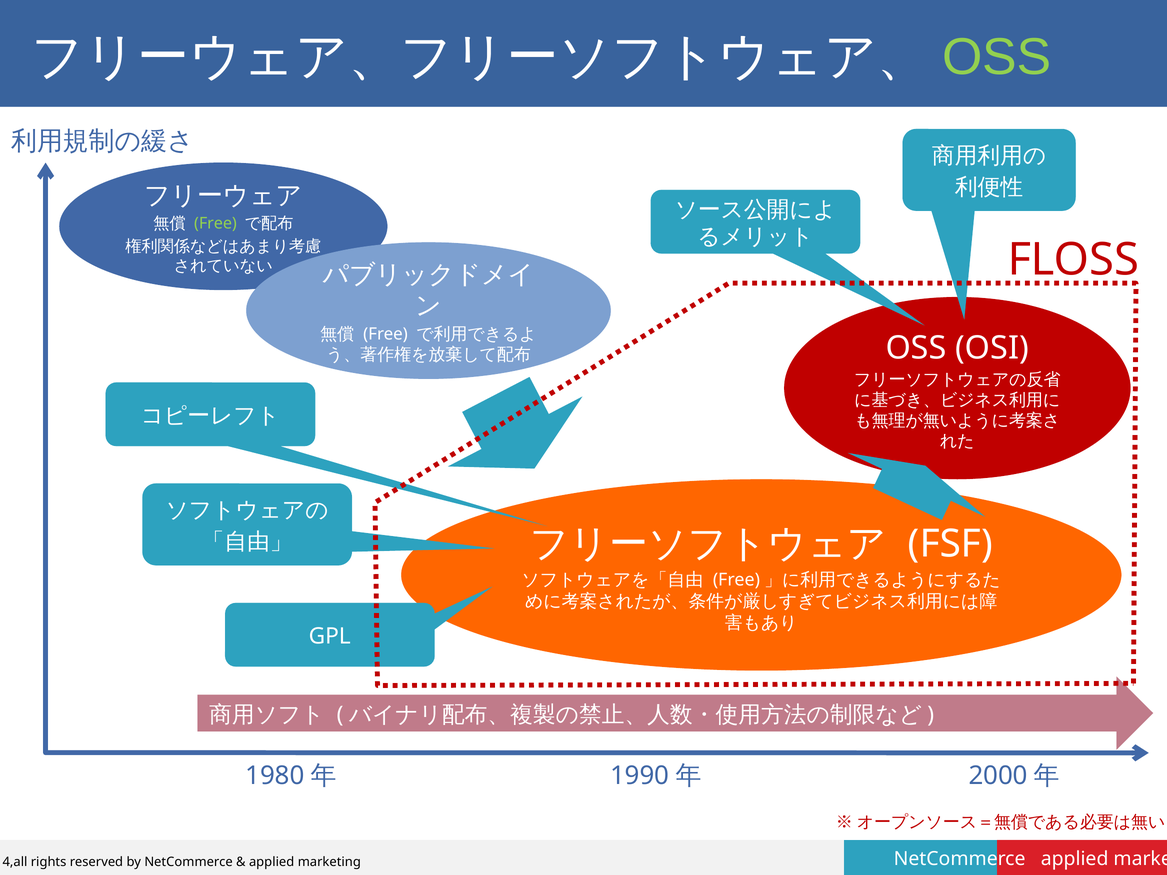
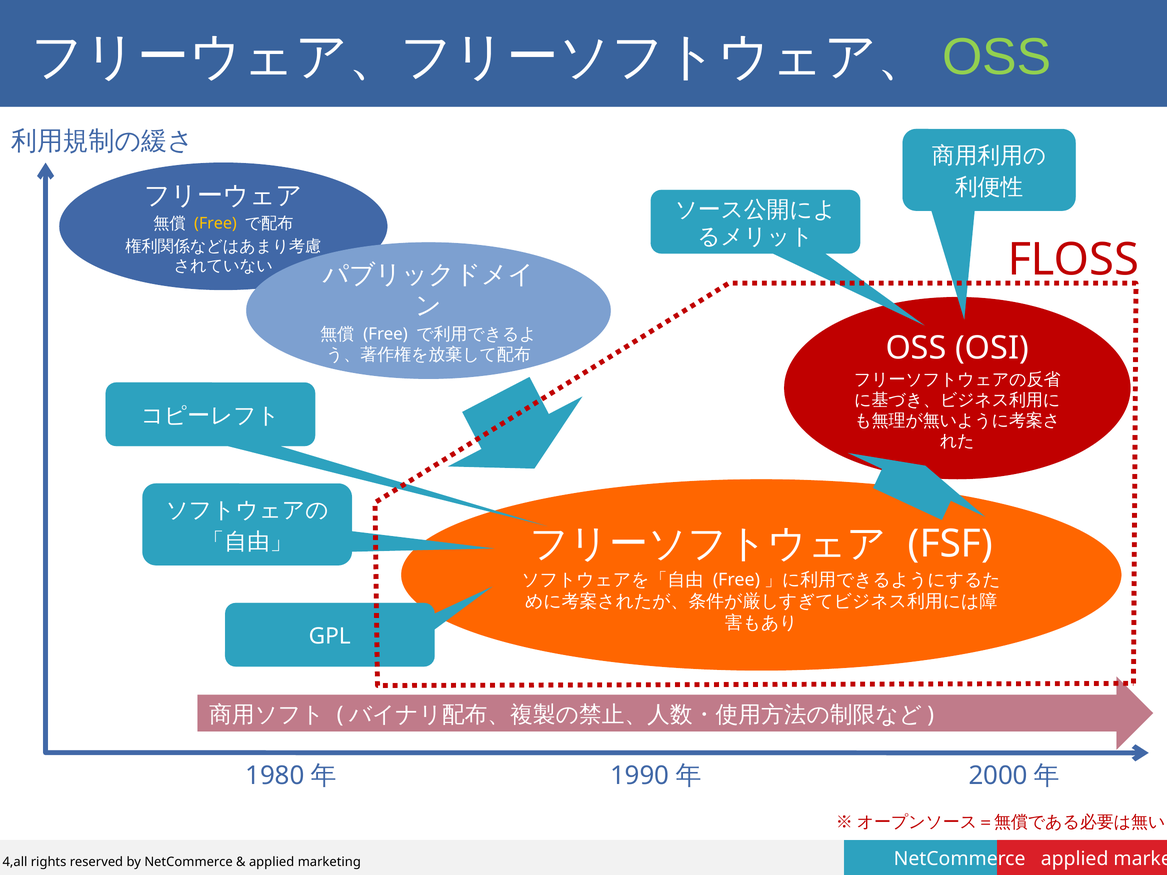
Free at (215, 224) colour: light green -> yellow
